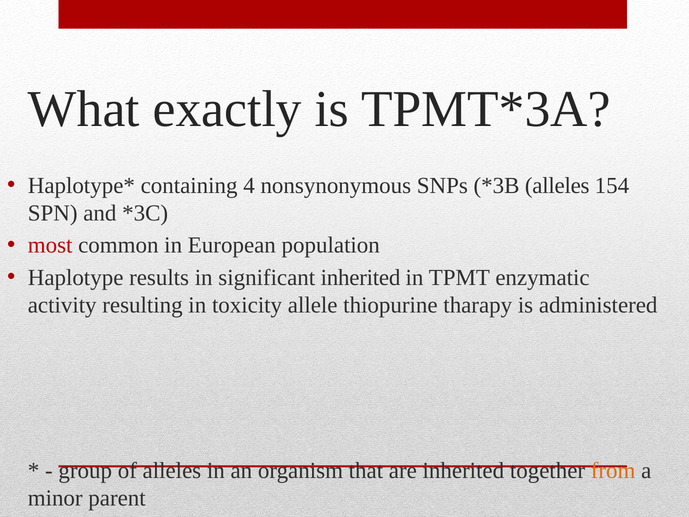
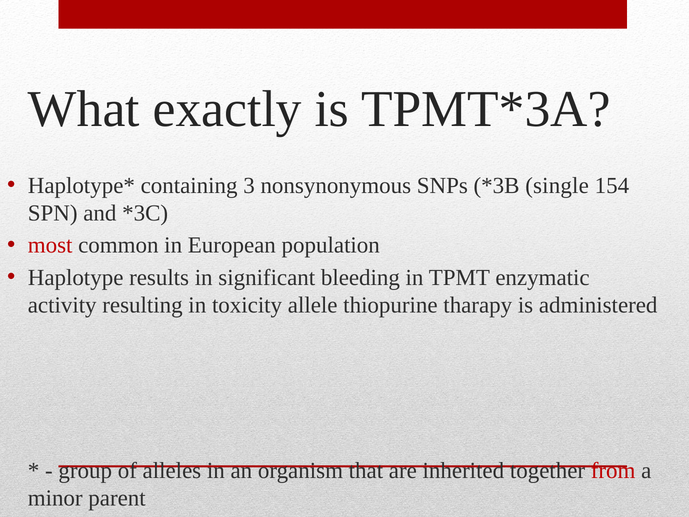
4: 4 -> 3
alleles at (557, 186): alleles -> single
significant inherited: inherited -> bleeding
from colour: orange -> red
